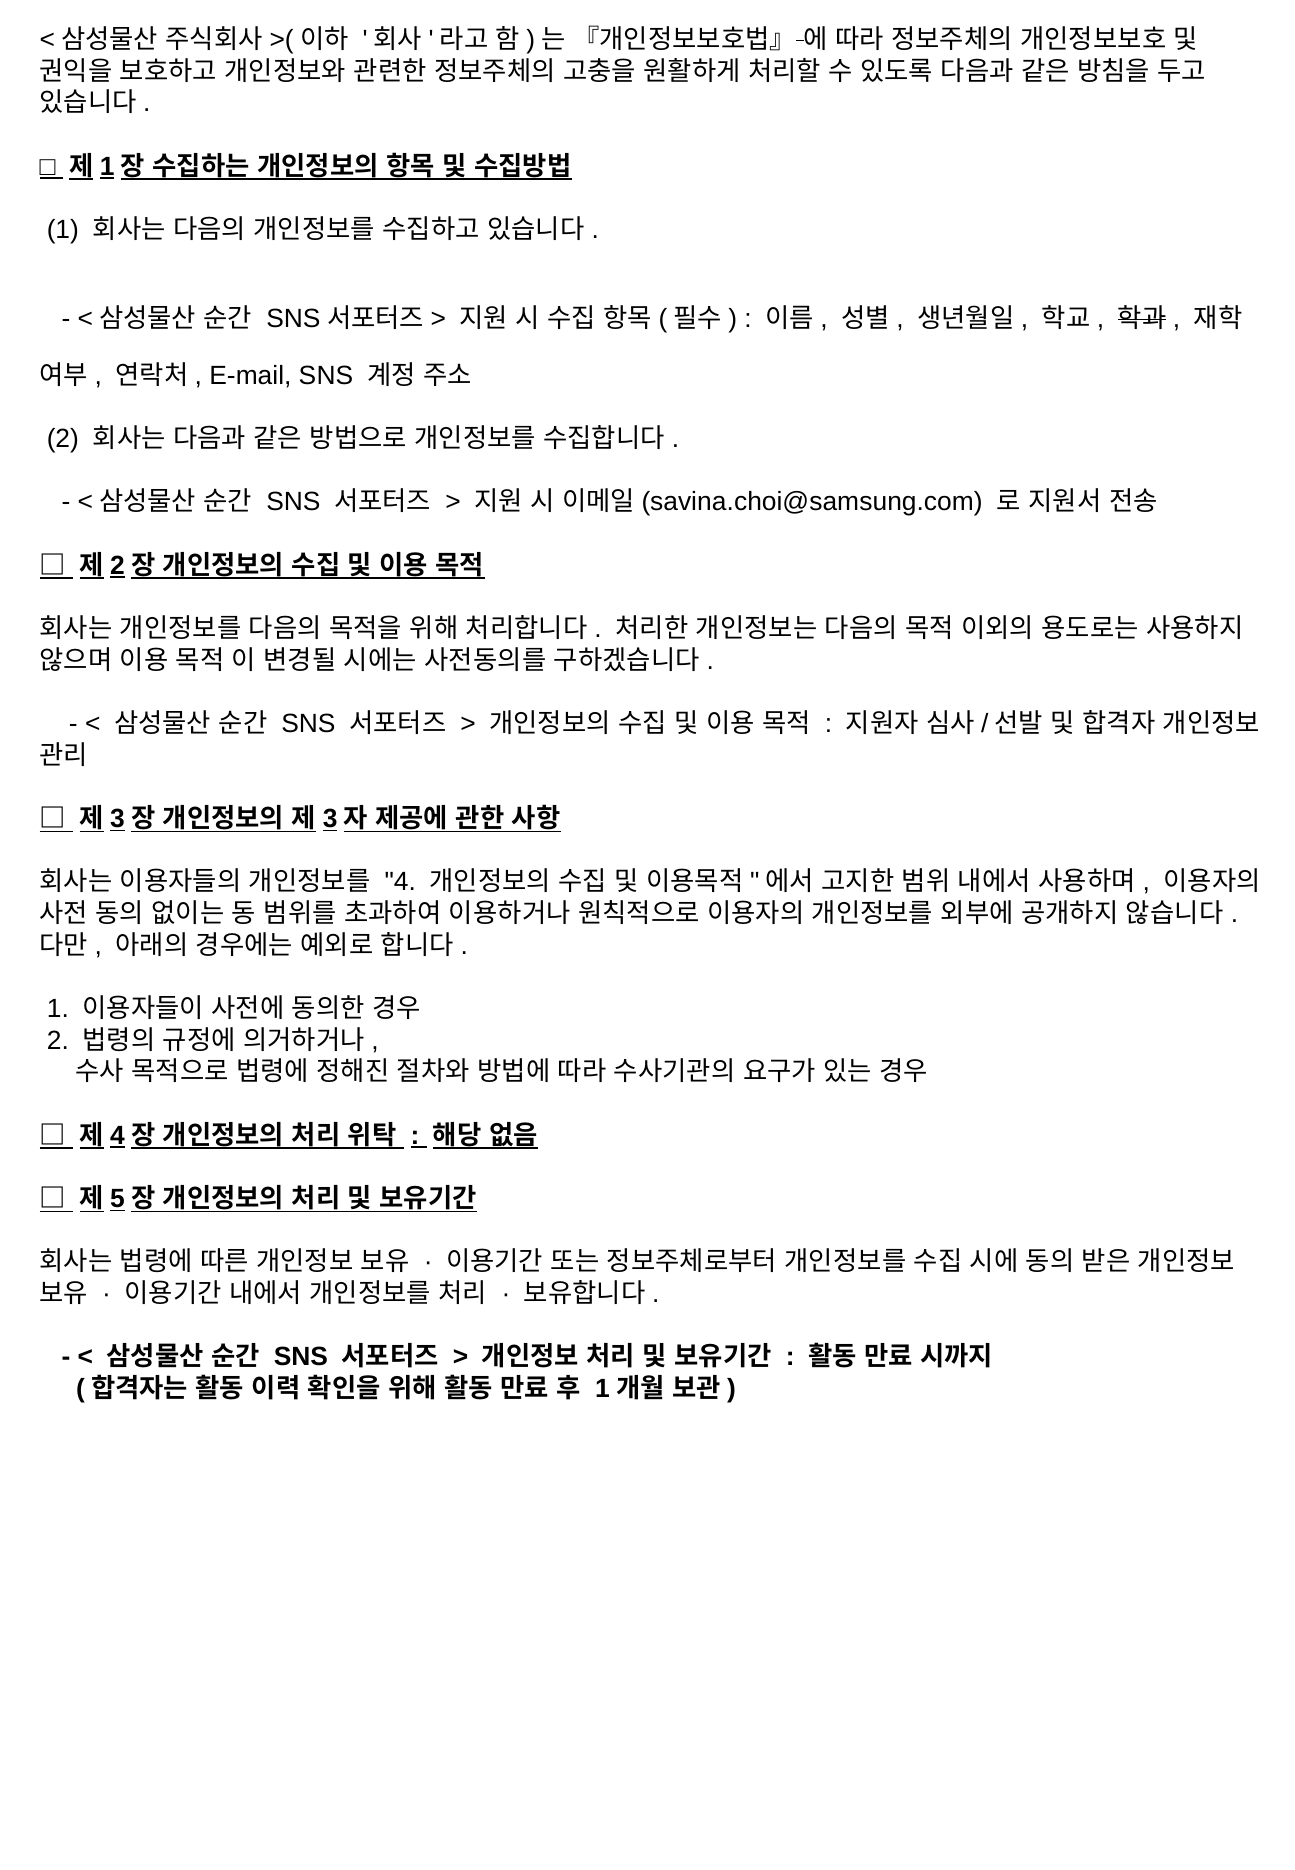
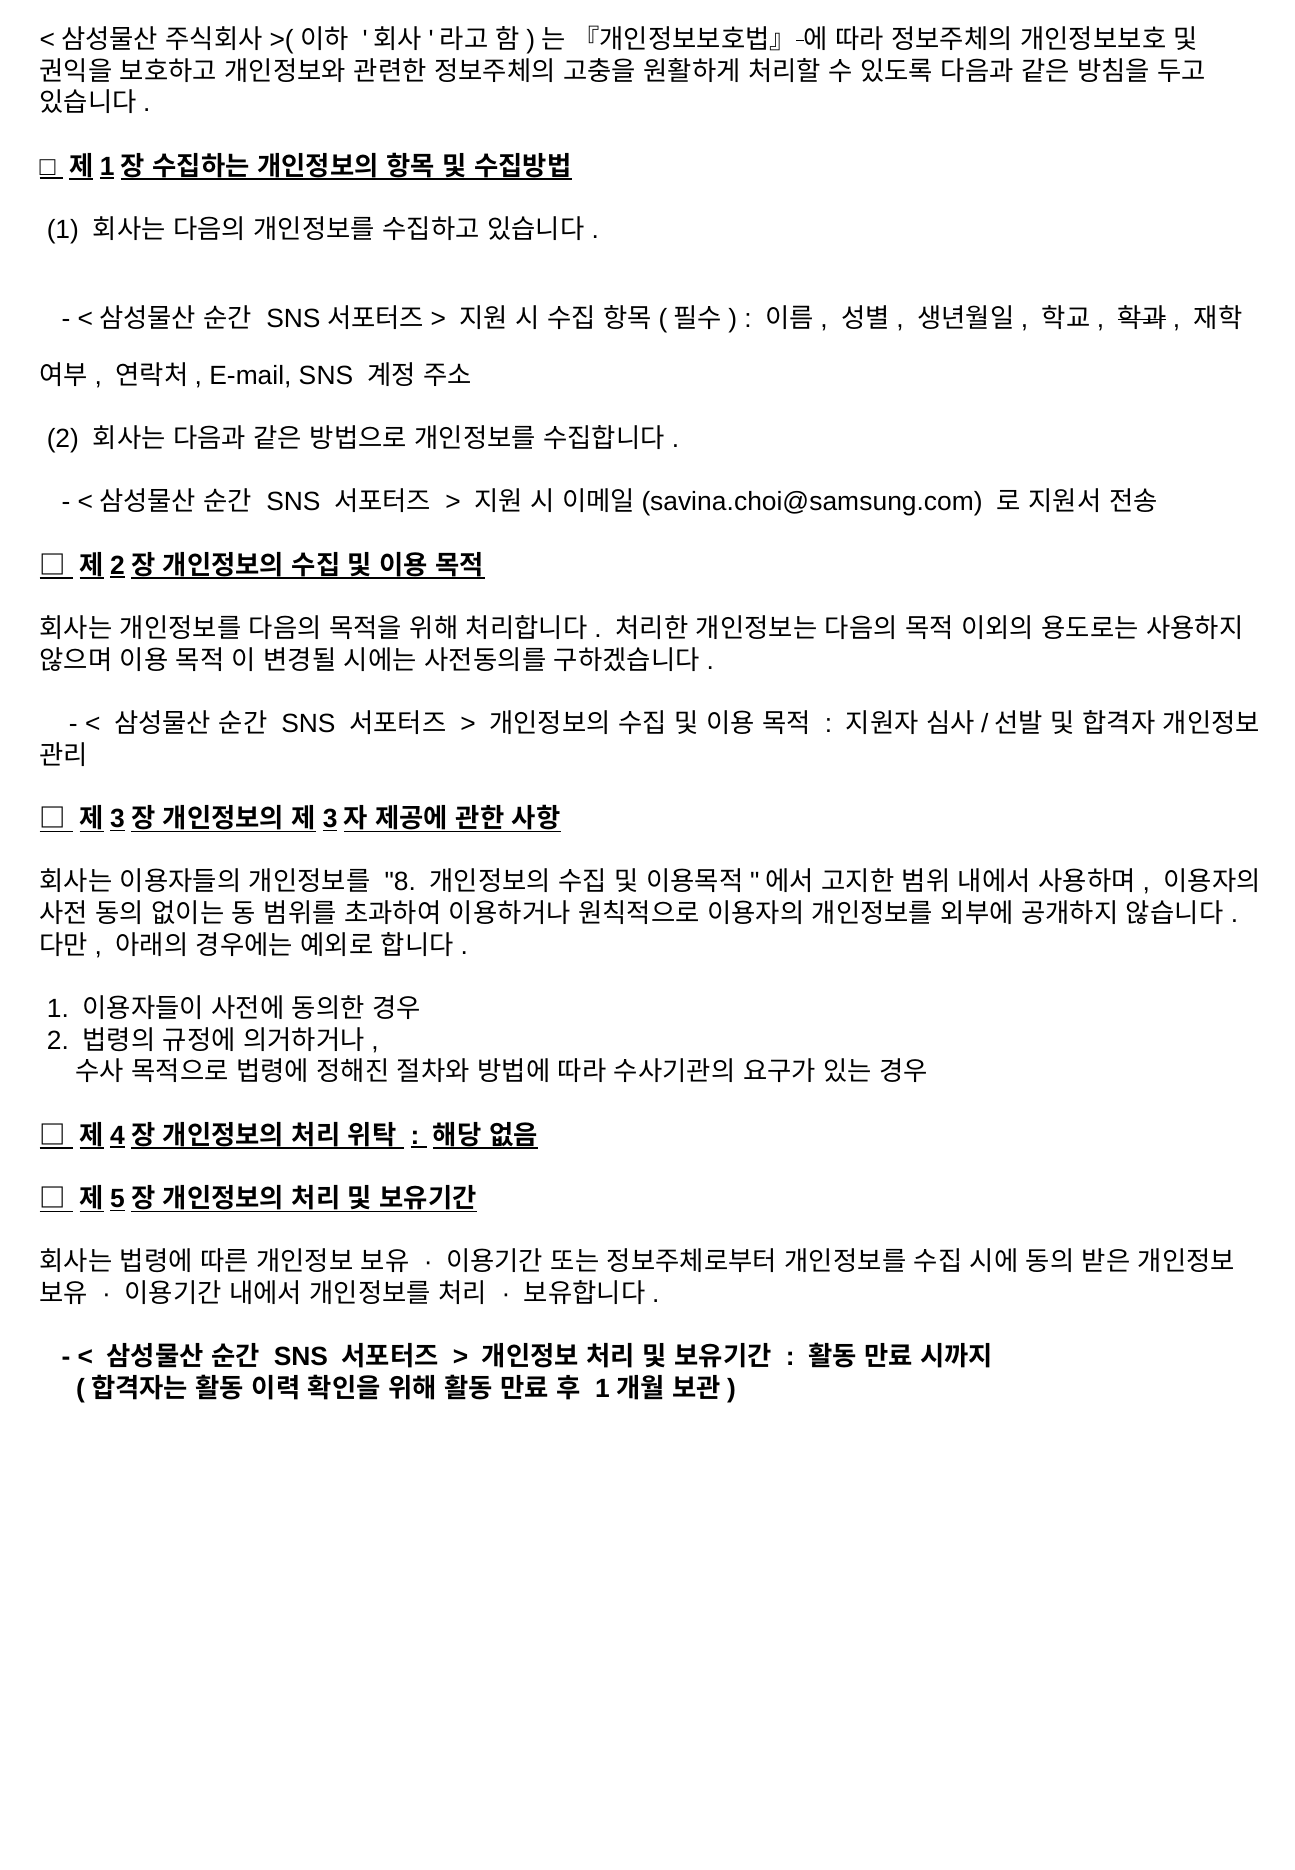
4: 4 -> 8
